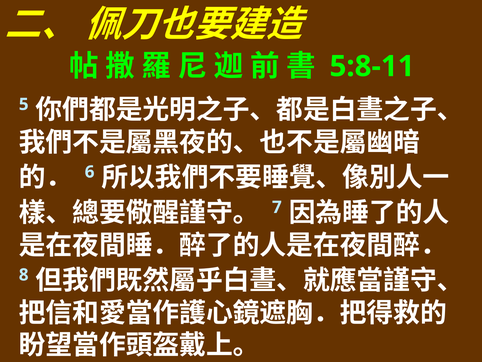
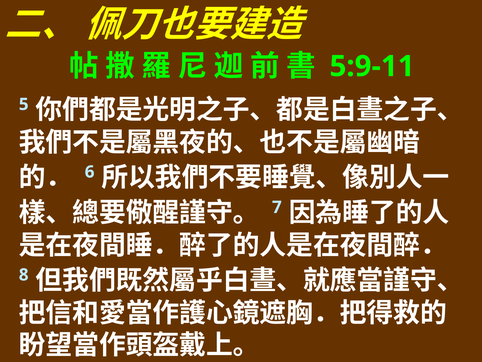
5:8-11: 5:8-11 -> 5:9-11
